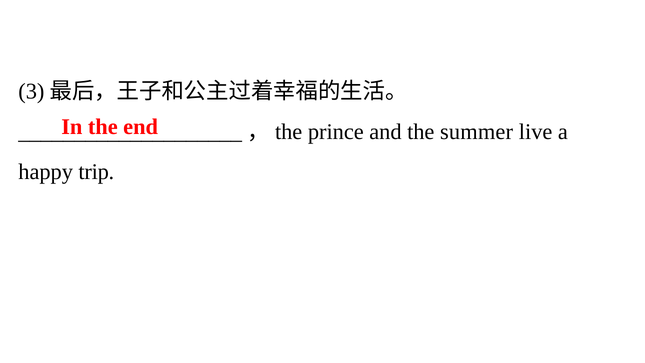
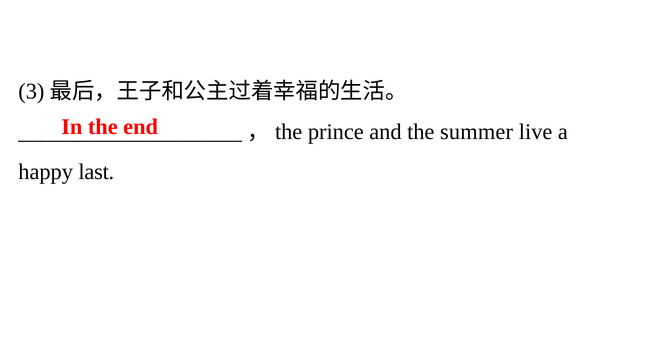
trip: trip -> last
